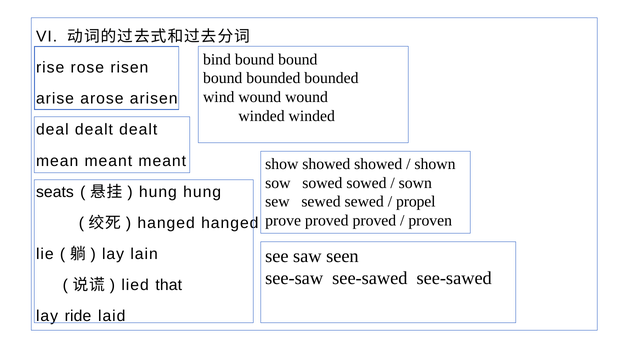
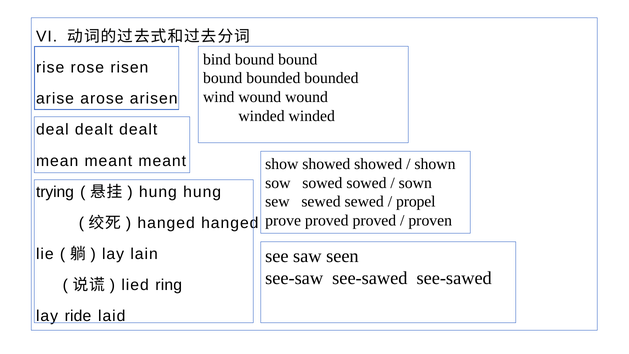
seats: seats -> trying
that: that -> ring
